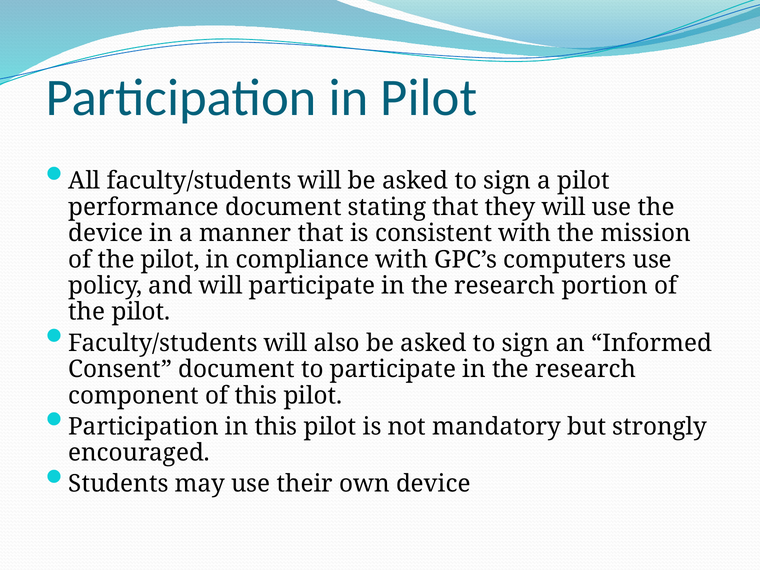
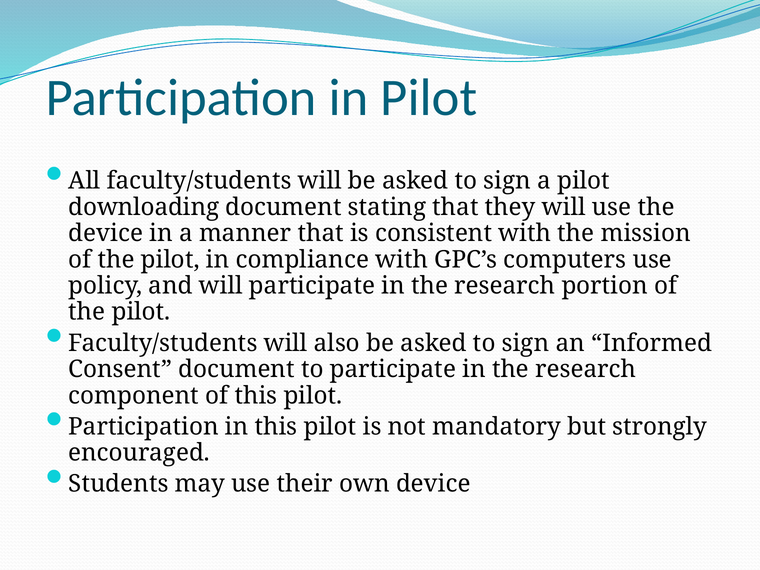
performance: performance -> downloading
